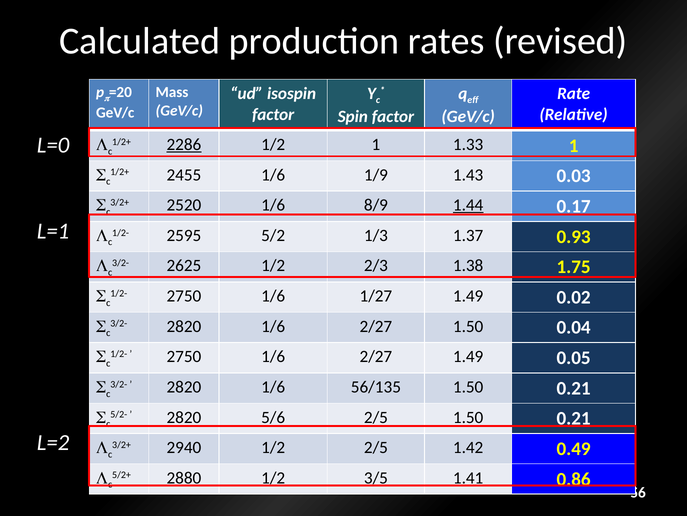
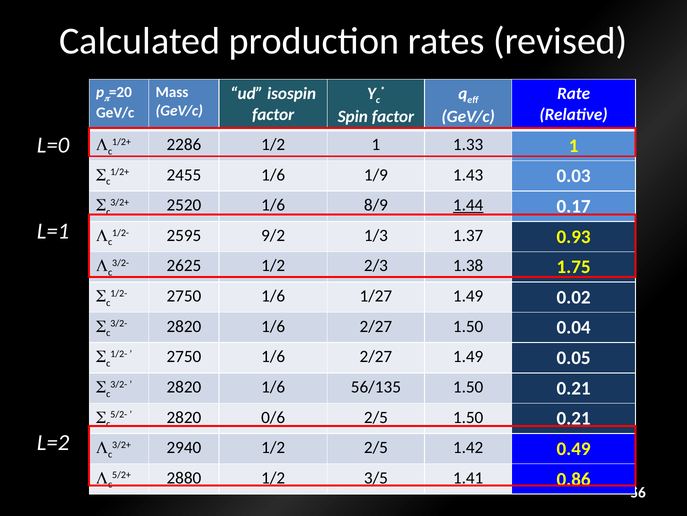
2286 underline: present -> none
5/2: 5/2 -> 9/2
5/6: 5/6 -> 0/6
